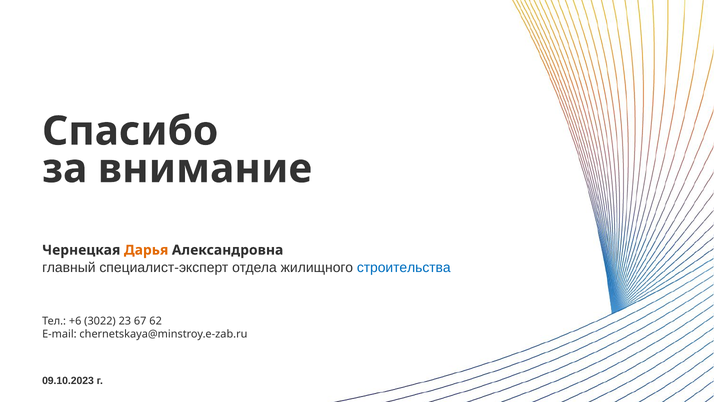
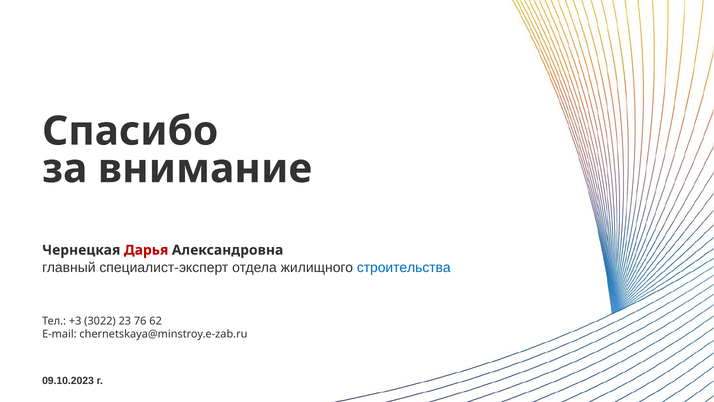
Дарья colour: orange -> red
+6: +6 -> +3
67: 67 -> 76
